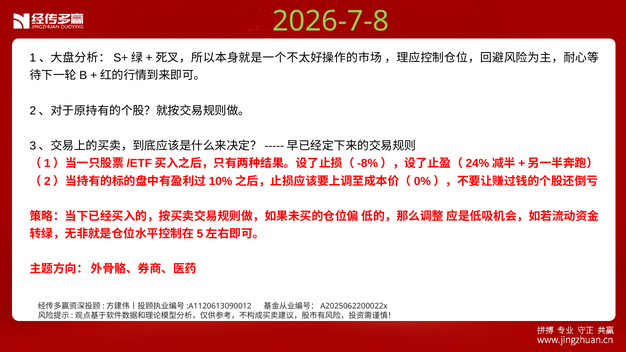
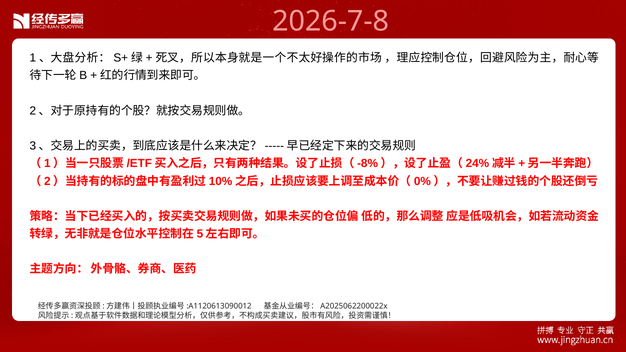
2026-7-8 colour: light green -> pink
